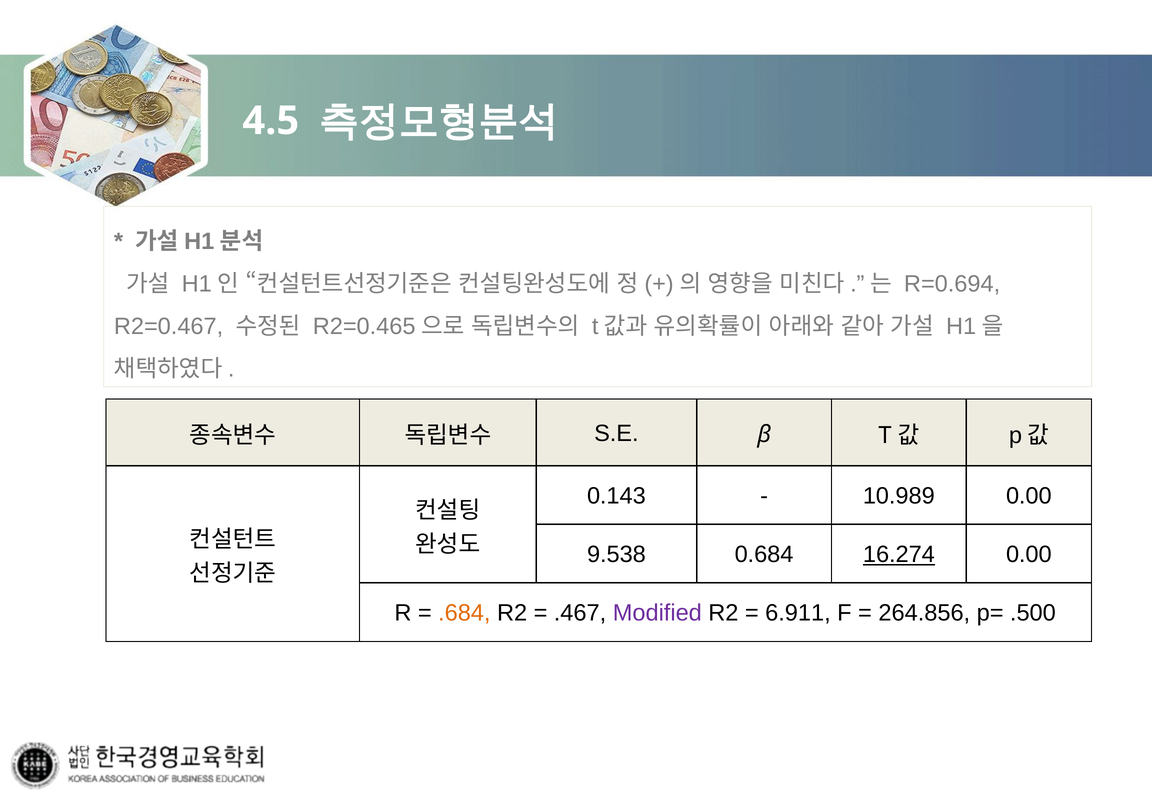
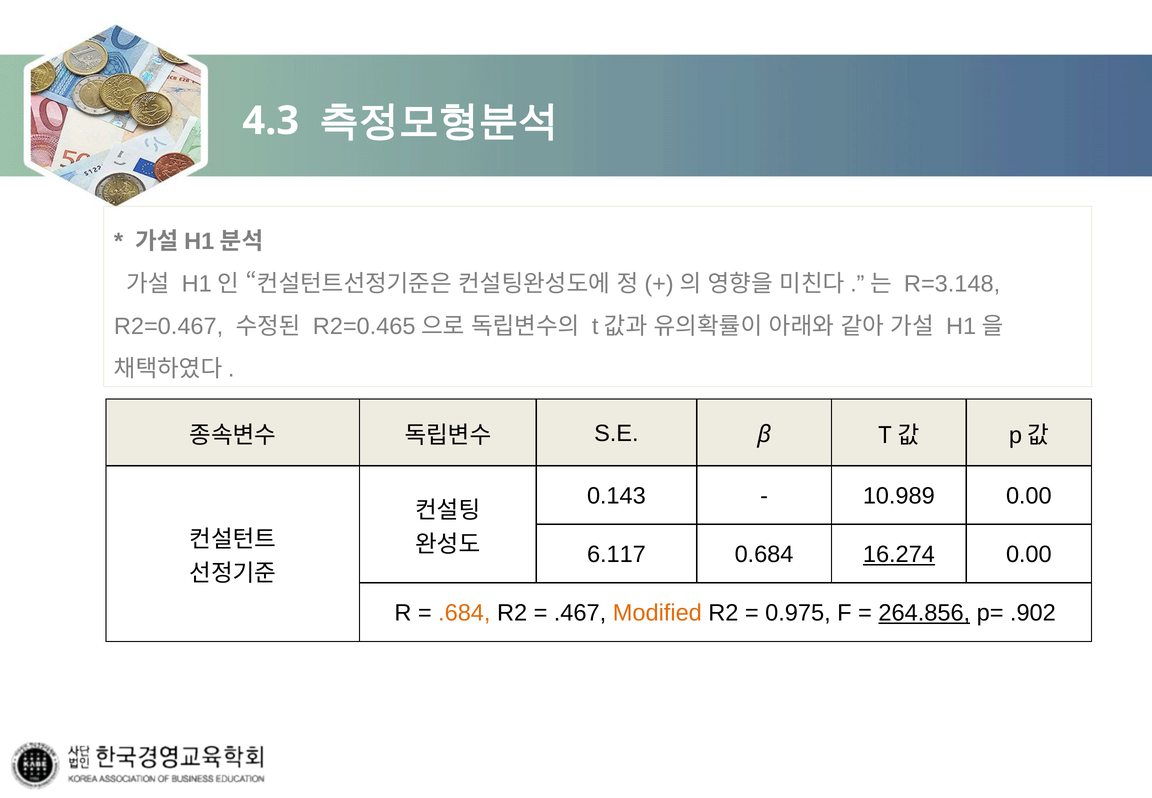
4.5: 4.5 -> 4.3
R=0.694: R=0.694 -> R=3.148
9.538: 9.538 -> 6.117
Modified colour: purple -> orange
6.911: 6.911 -> 0.975
264.856 underline: none -> present
.500: .500 -> .902
